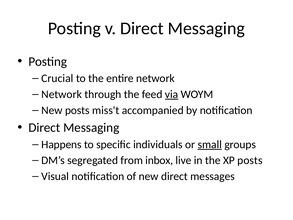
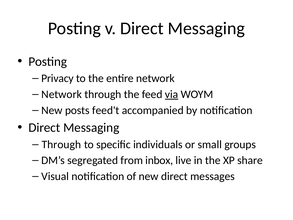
Crucial: Crucial -> Privacy
miss't: miss't -> feed't
Happens at (61, 144): Happens -> Through
small underline: present -> none
XP posts: posts -> share
